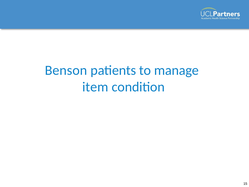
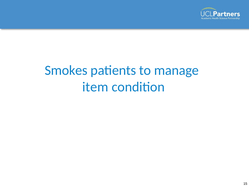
Benson: Benson -> Smokes
